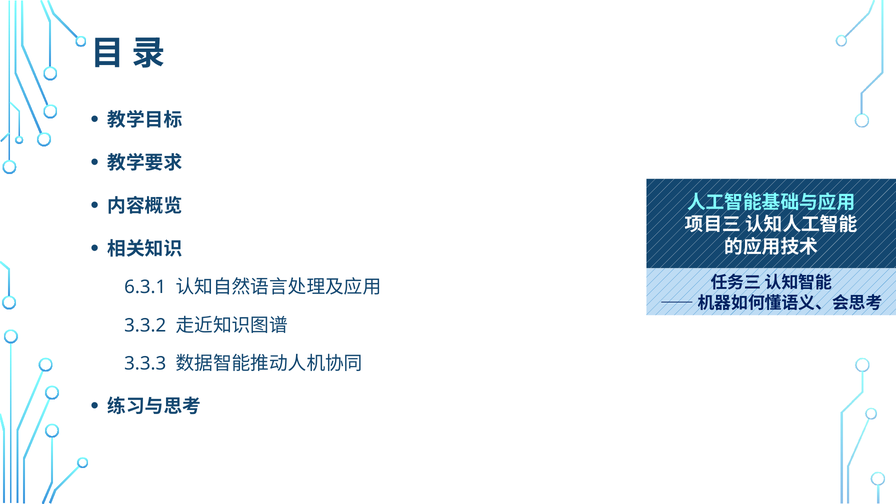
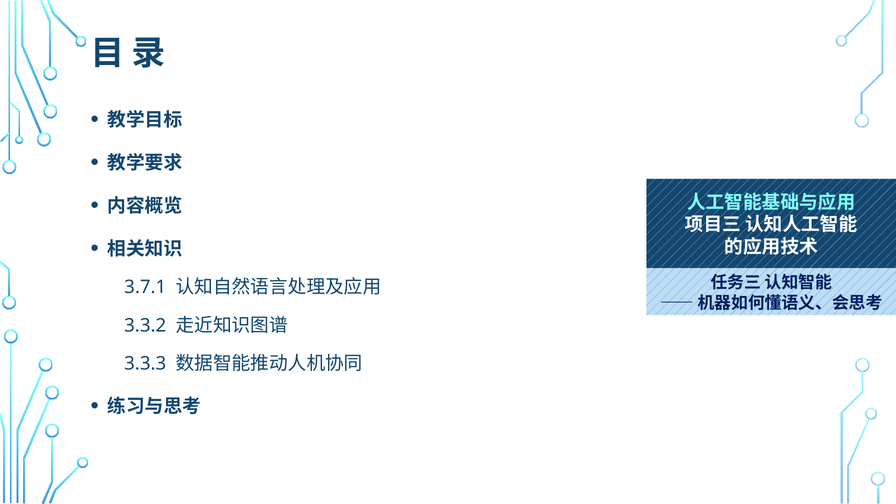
6.3.1: 6.3.1 -> 3.7.1
